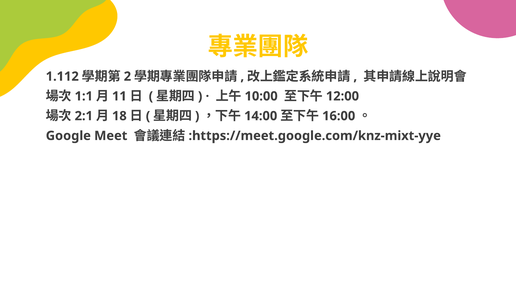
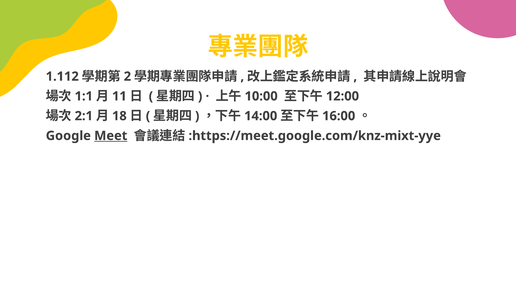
Meet underline: none -> present
